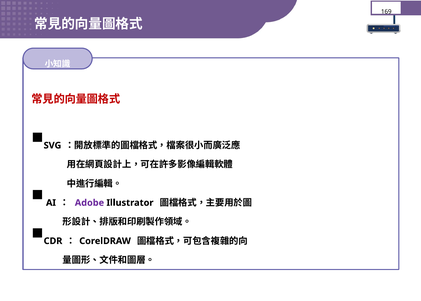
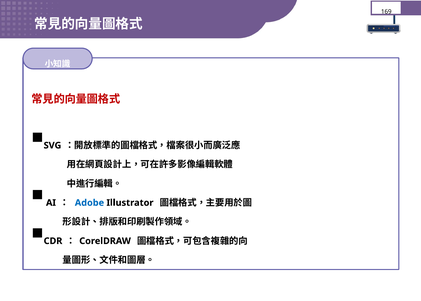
Adobe colour: purple -> blue
